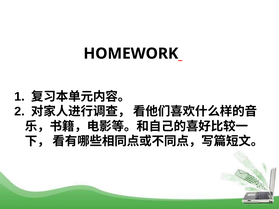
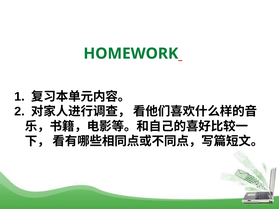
HOMEWORK colour: black -> green
